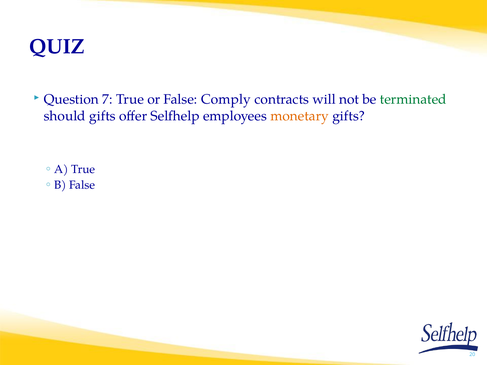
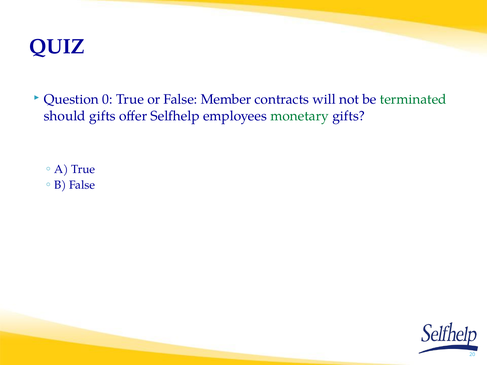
7: 7 -> 0
Comply: Comply -> Member
monetary colour: orange -> green
